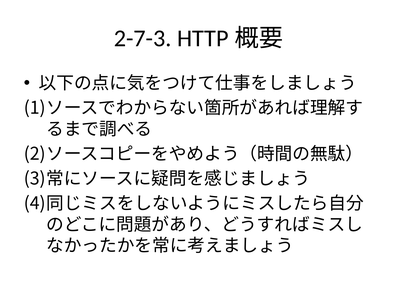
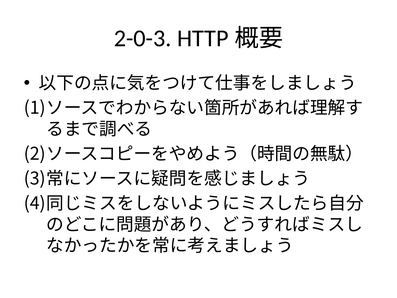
2-7-3: 2-7-3 -> 2-0-3
